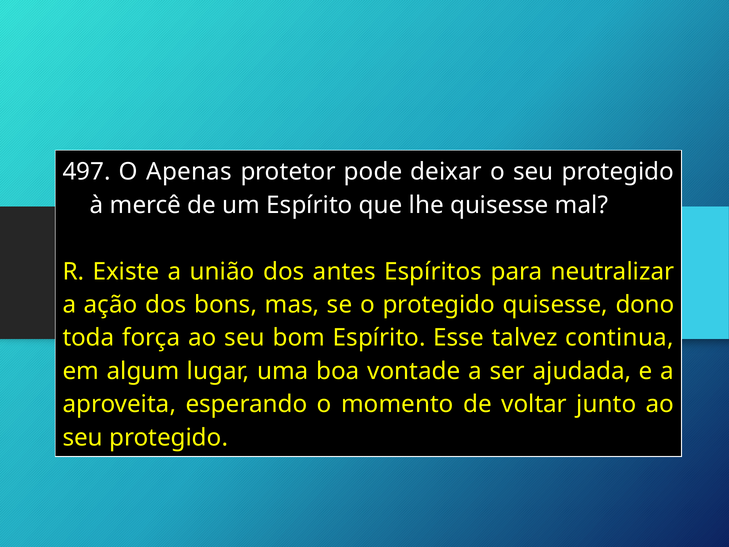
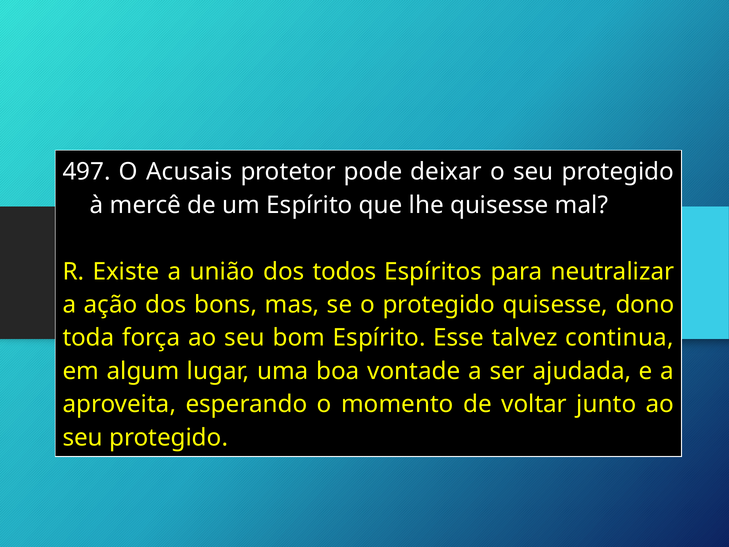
Apenas: Apenas -> Acusais
antes: antes -> todos
